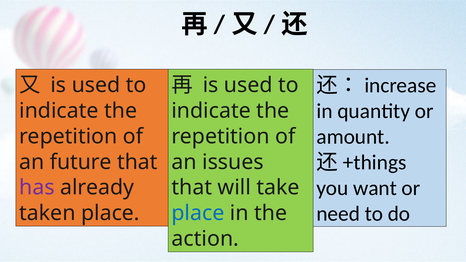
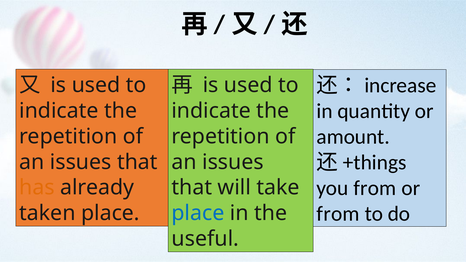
future at (81, 162): future -> issues
you want: want -> from
has colour: purple -> orange
need at (338, 214): need -> from
action: action -> useful
